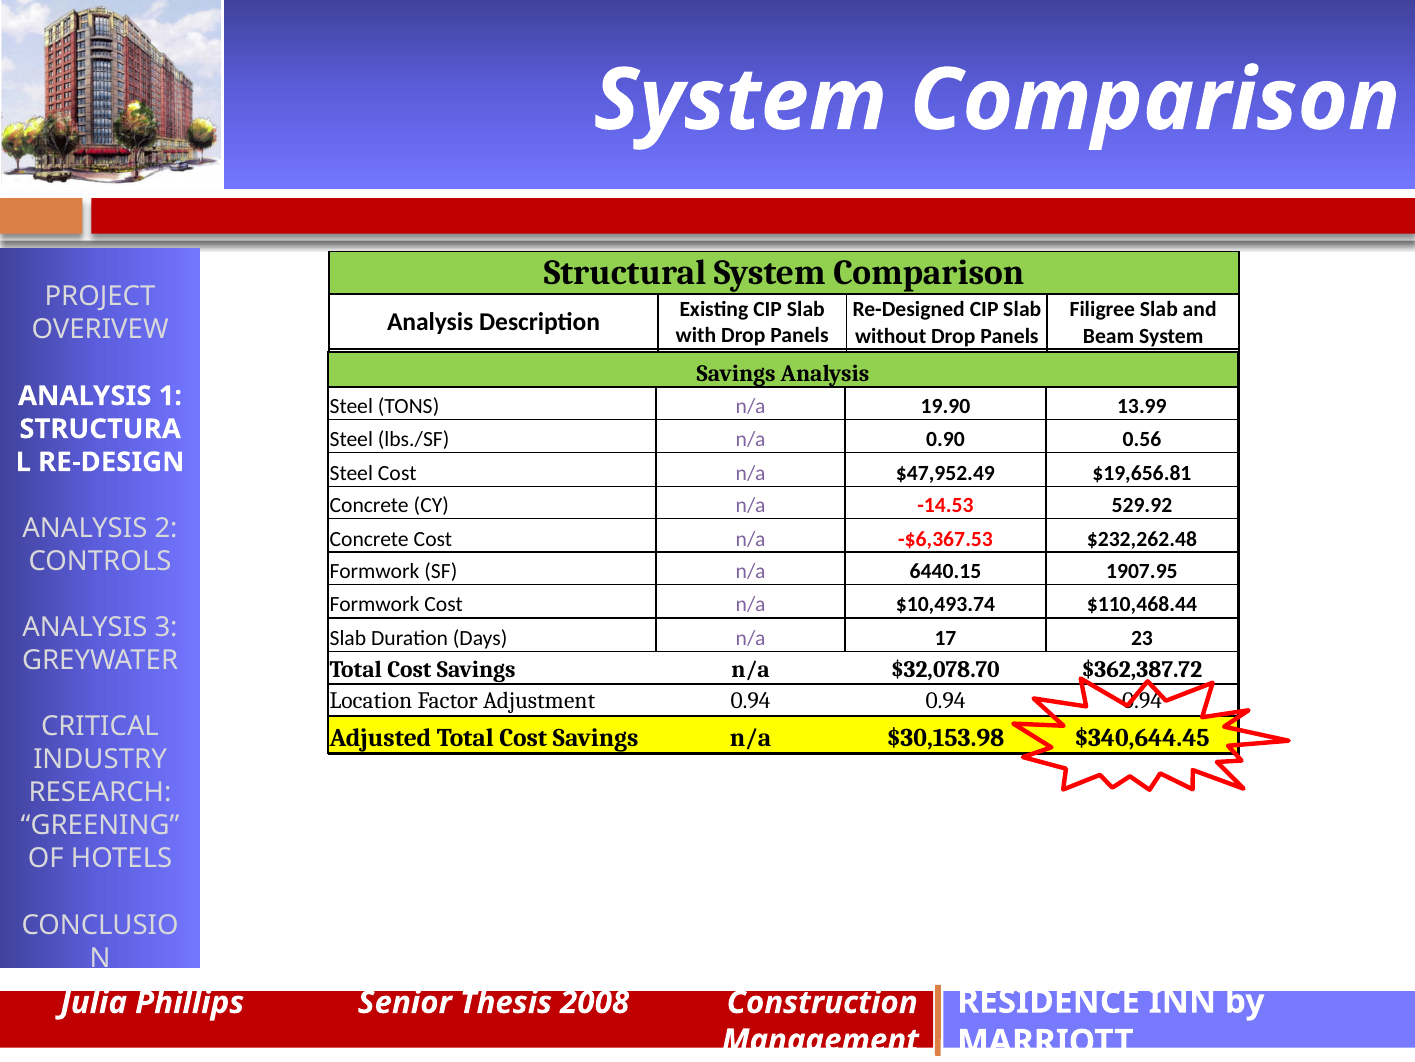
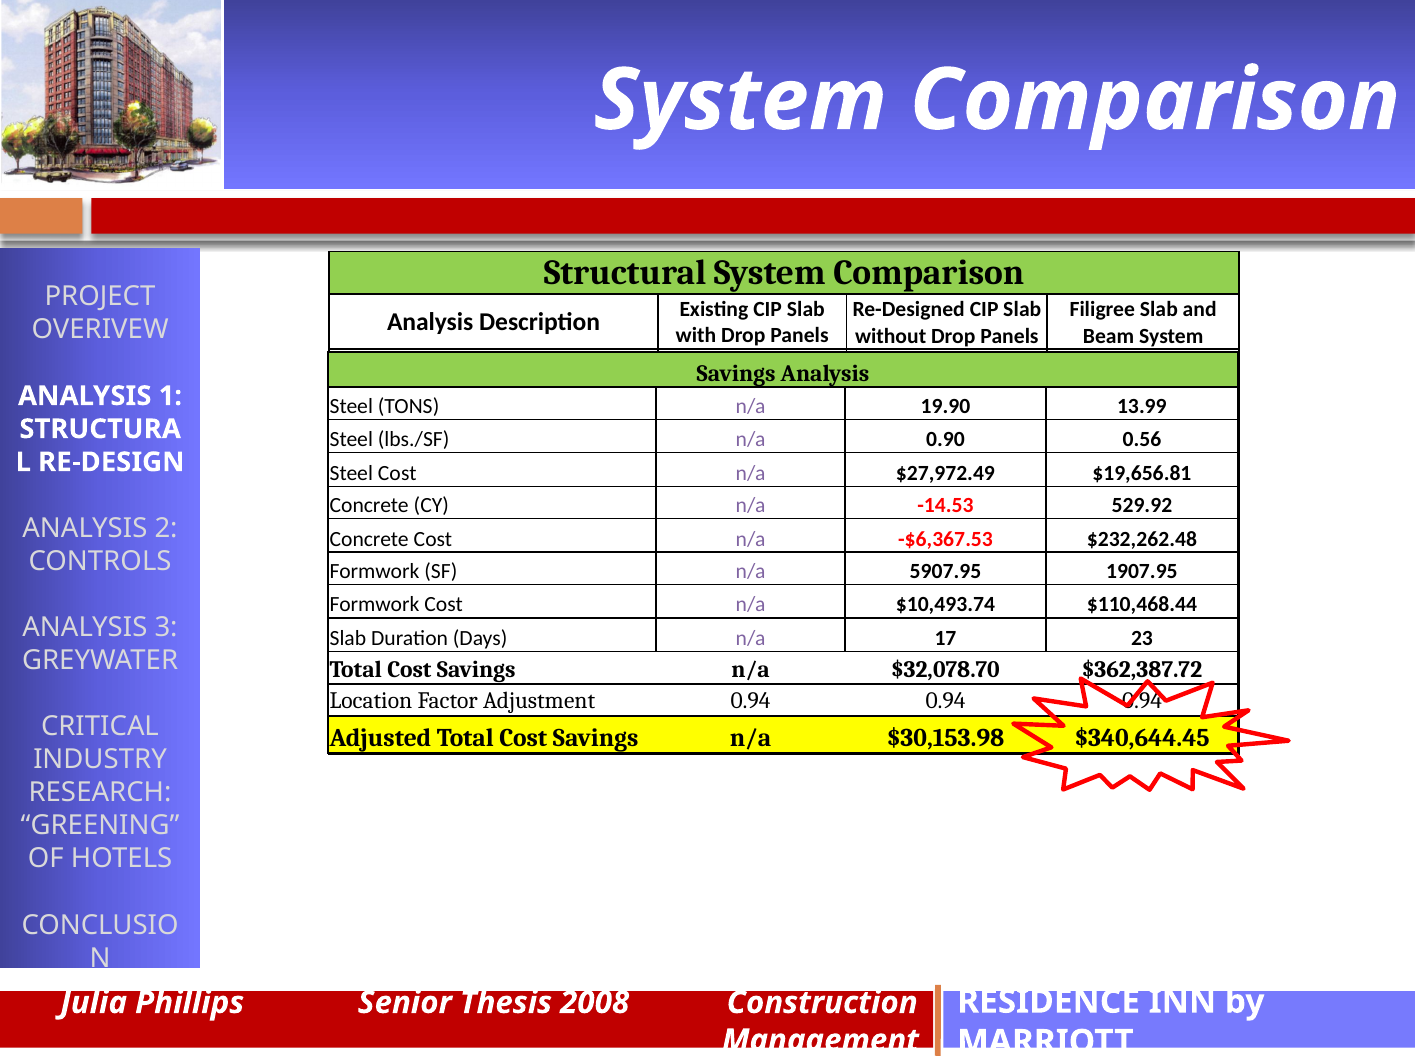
$47,952.49: $47,952.49 -> $27,972.49
6440.15: 6440.15 -> 5907.95
